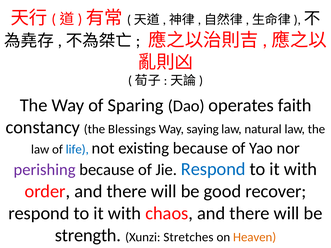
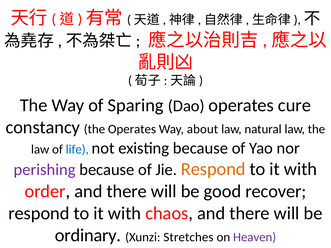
faith: faith -> cure
the Blessings: Blessings -> Operates
saying: saying -> about
Respond at (213, 169) colour: blue -> orange
strength: strength -> ordinary
Heaven colour: orange -> purple
